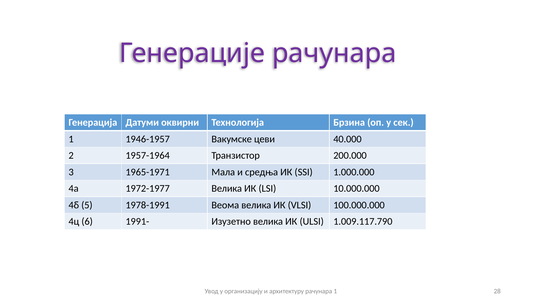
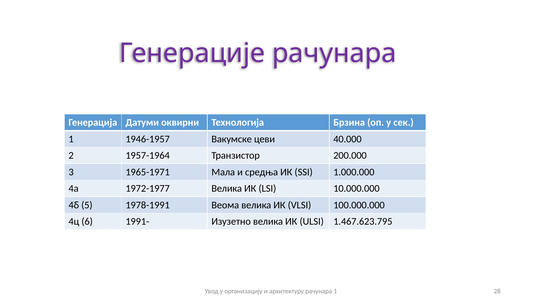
1.009.117.790: 1.009.117.790 -> 1.467.623.795
